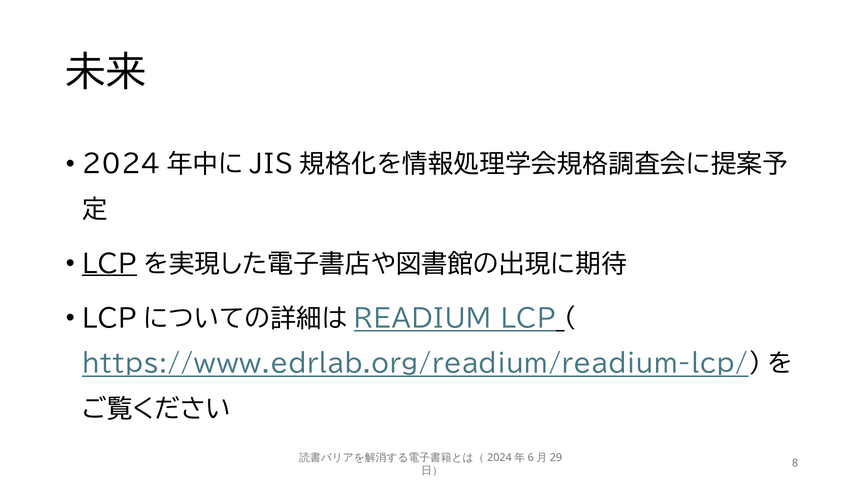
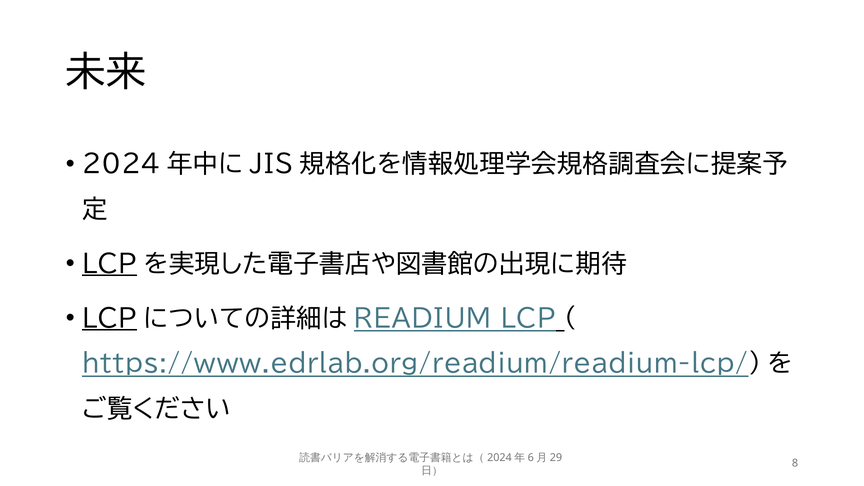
LCP at (109, 319) underline: none -> present
